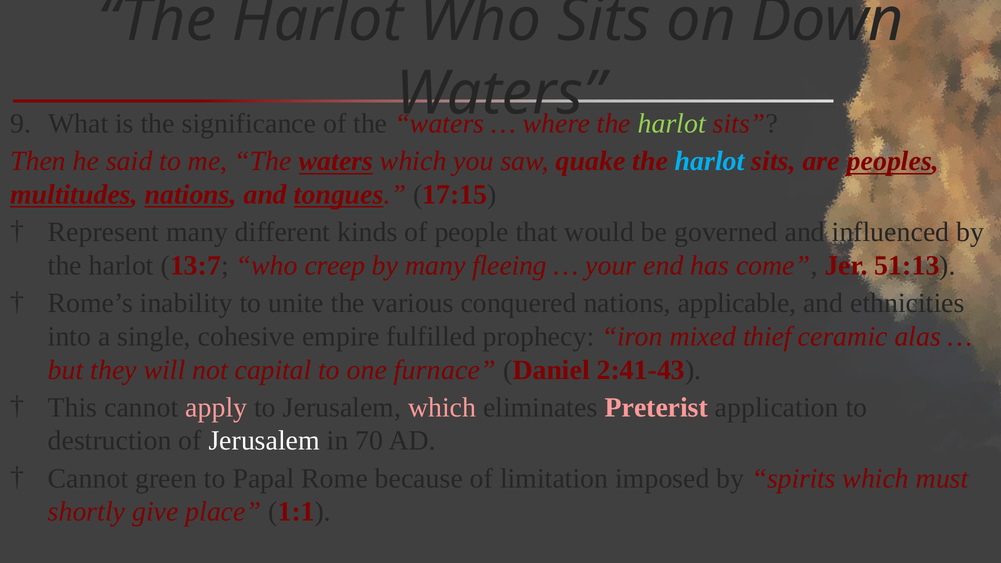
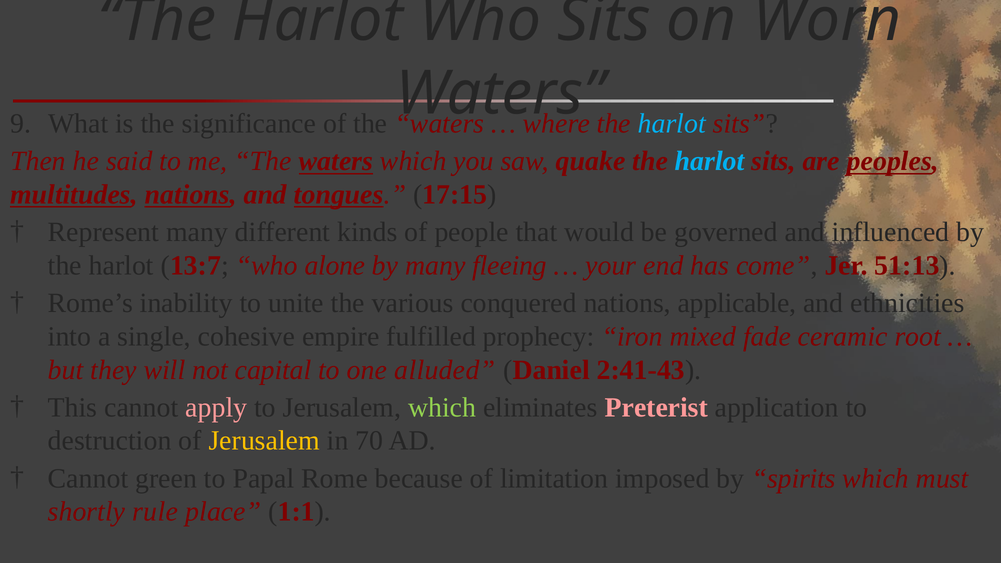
Down: Down -> Worn
harlot at (672, 124) colour: light green -> light blue
creep: creep -> alone
thief: thief -> fade
alas: alas -> root
furnace: furnace -> alluded
which at (442, 407) colour: pink -> light green
Jerusalem at (264, 441) colour: white -> yellow
give: give -> rule
